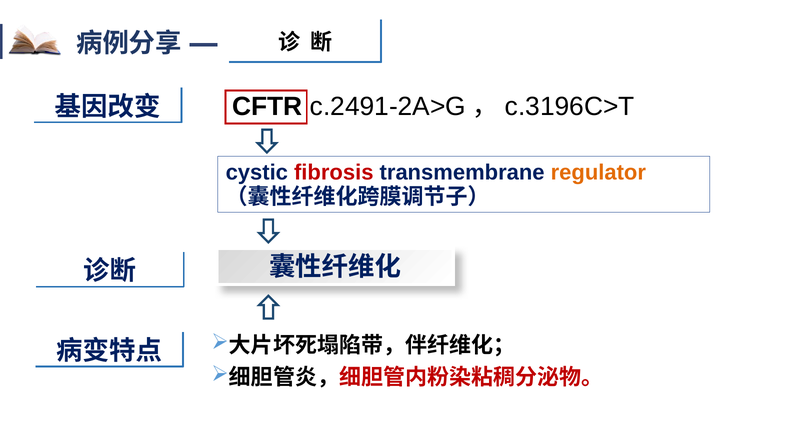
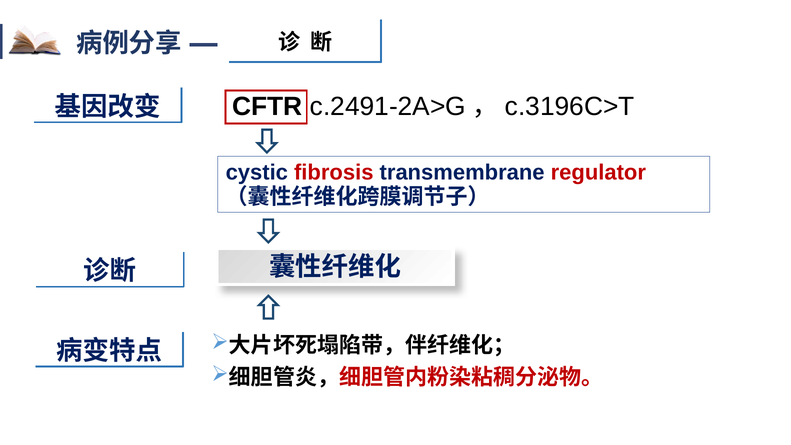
regulator colour: orange -> red
